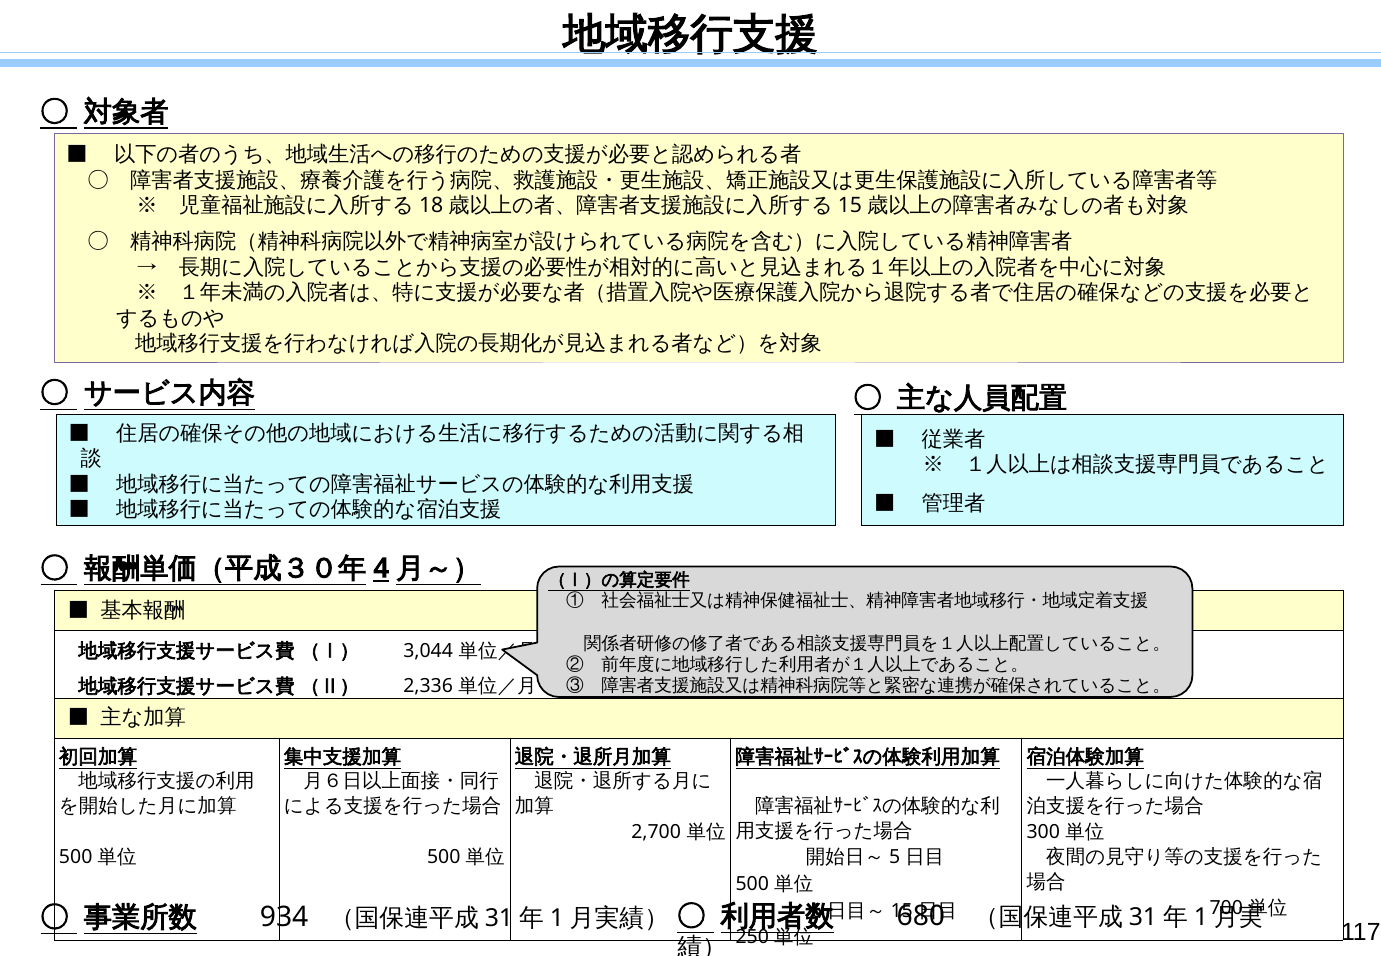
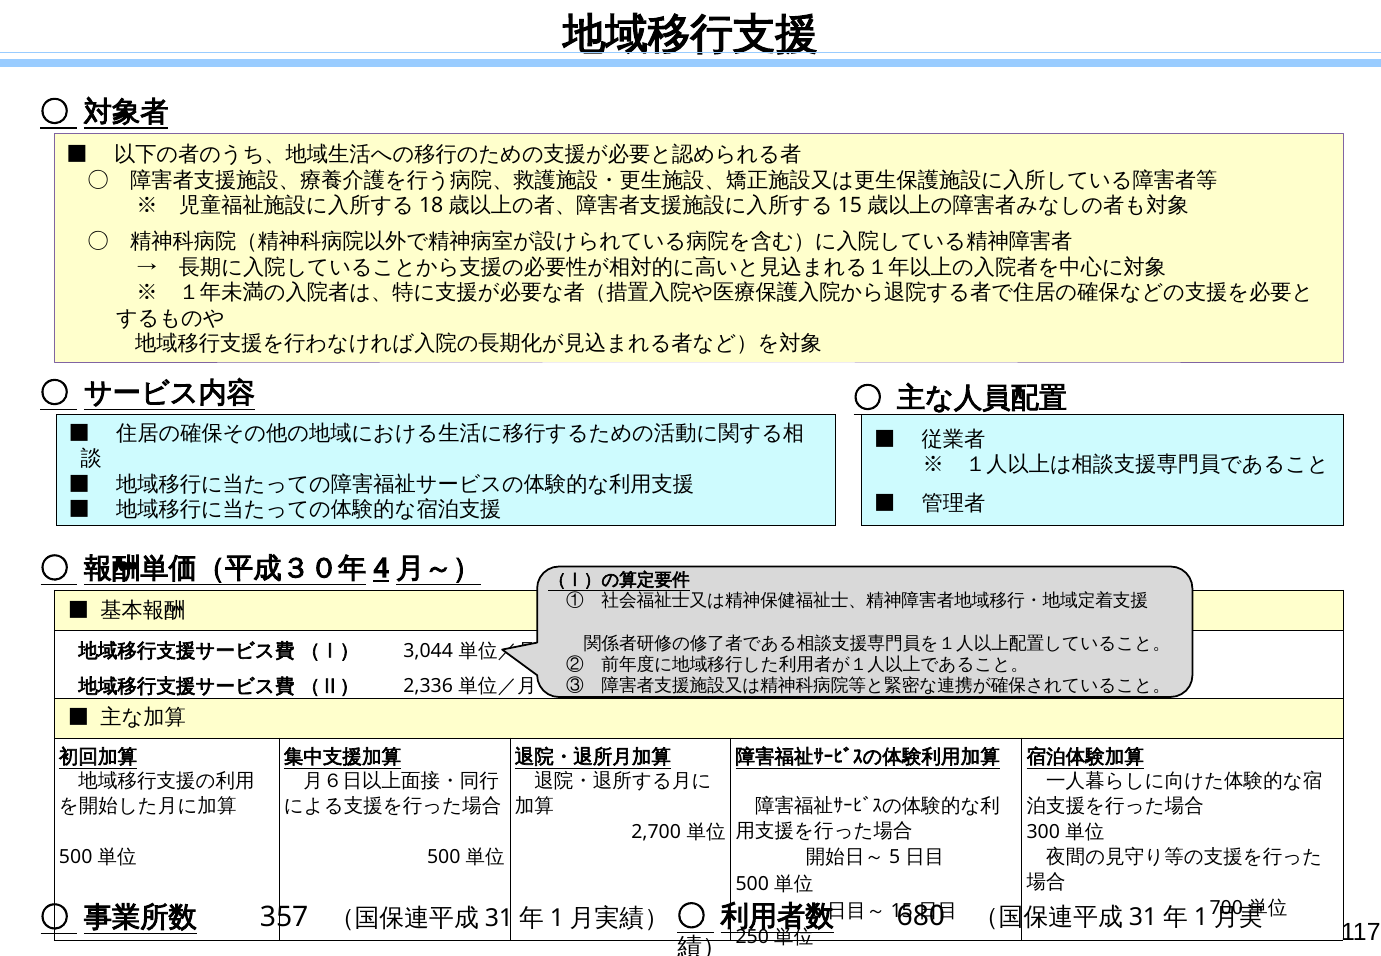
934: 934 -> 357
